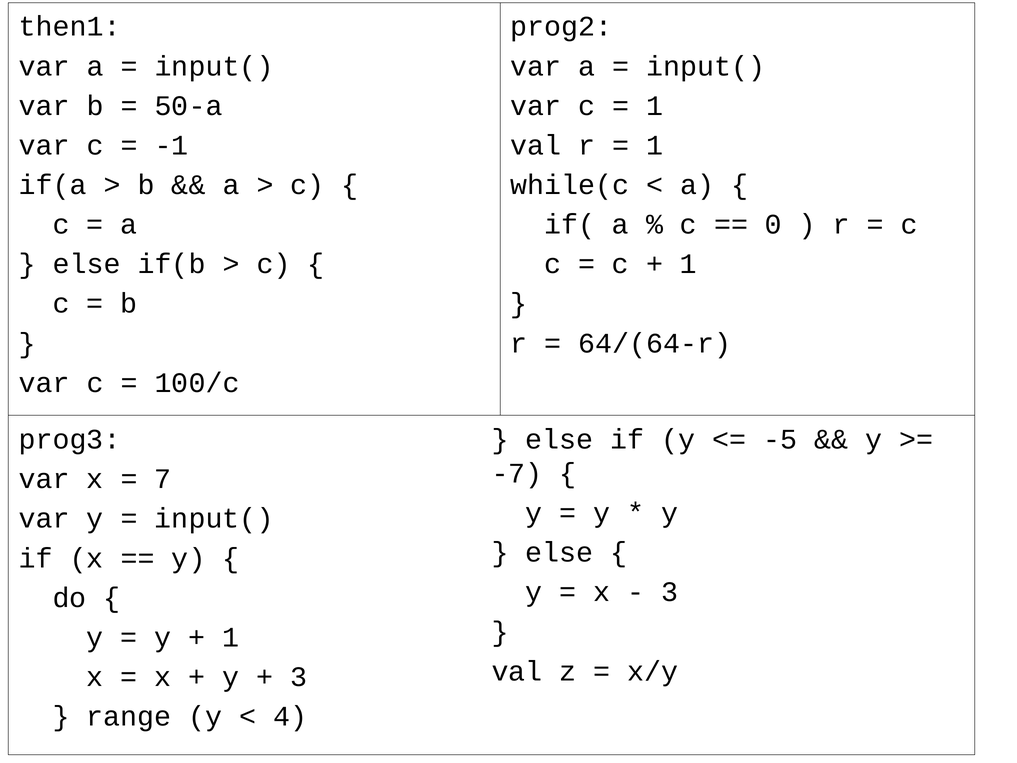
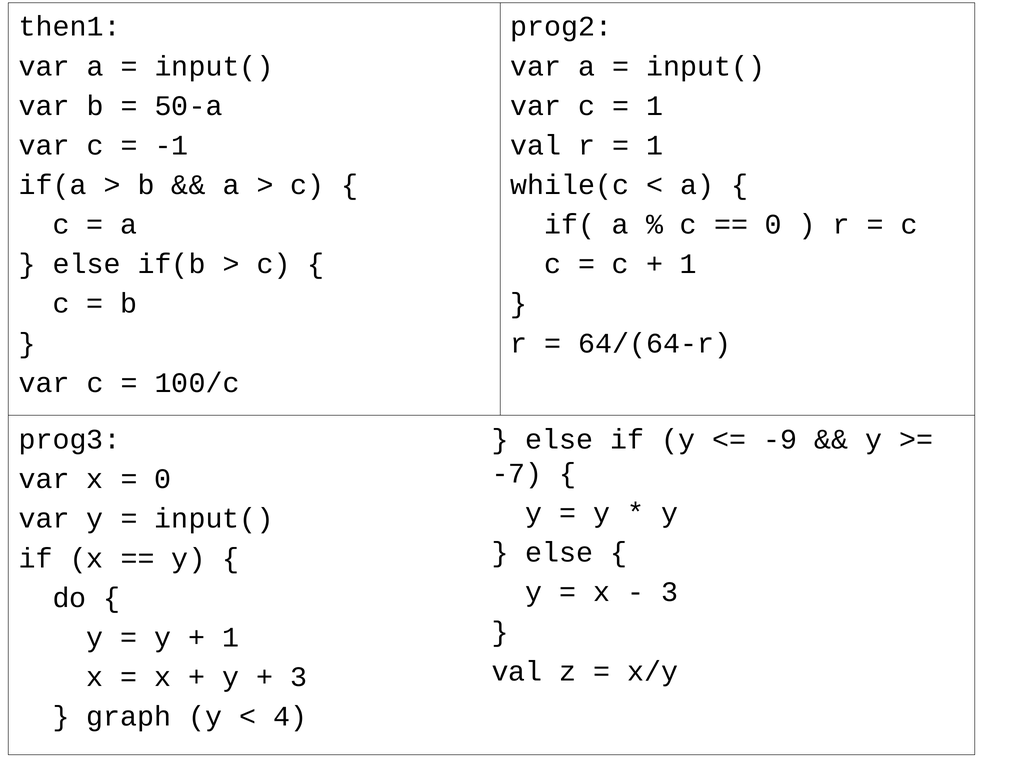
-5: -5 -> -9
7 at (163, 479): 7 -> 0
range: range -> graph
